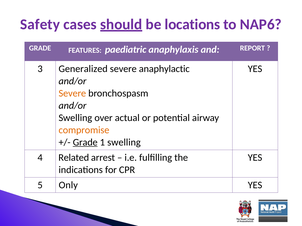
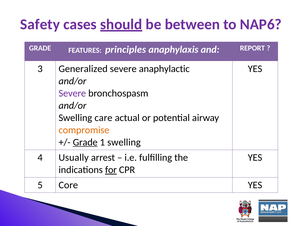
locations: locations -> between
paediatric: paediatric -> principles
Severe at (72, 93) colour: orange -> purple
over: over -> care
Related: Related -> Usually
for underline: none -> present
Only: Only -> Core
